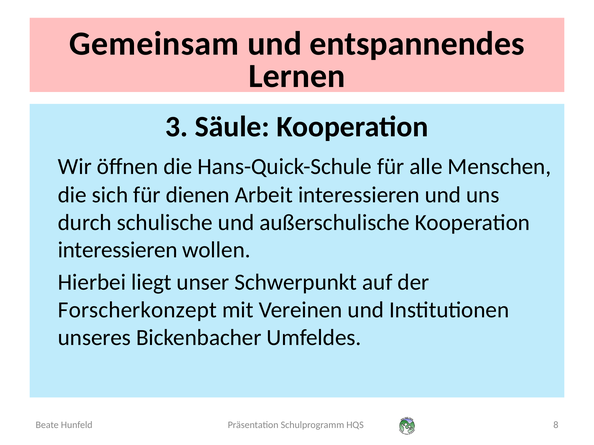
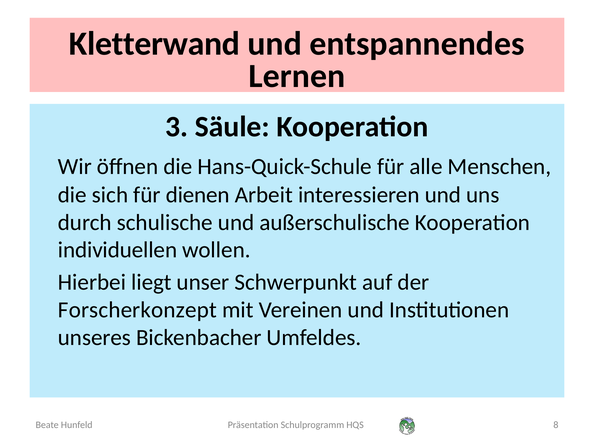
Gemeinsam: Gemeinsam -> Kletterwand
interessieren at (118, 250): interessieren -> individuellen
